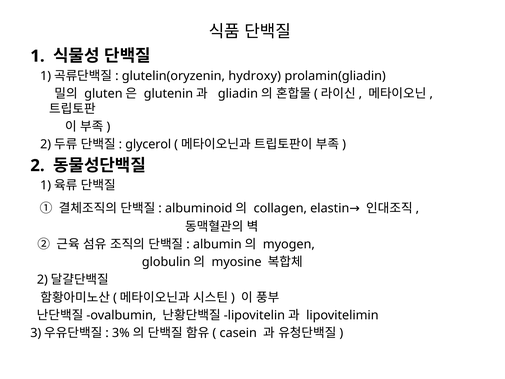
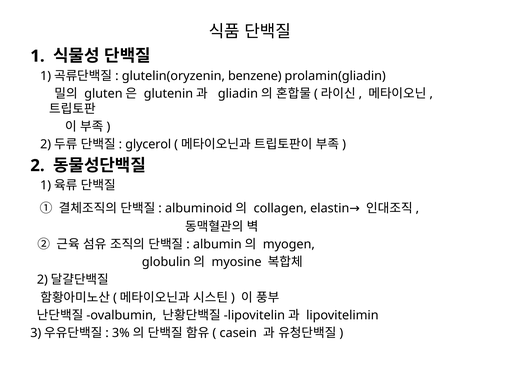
hydroxy: hydroxy -> benzene
